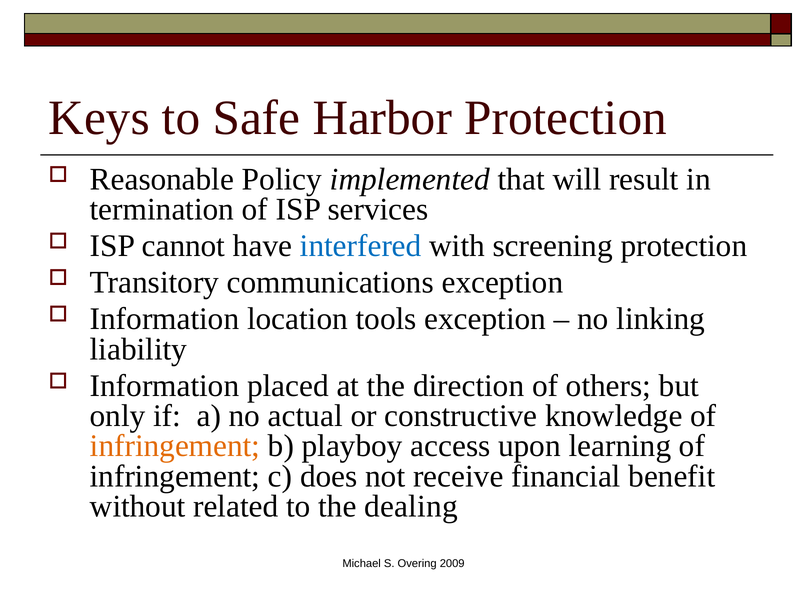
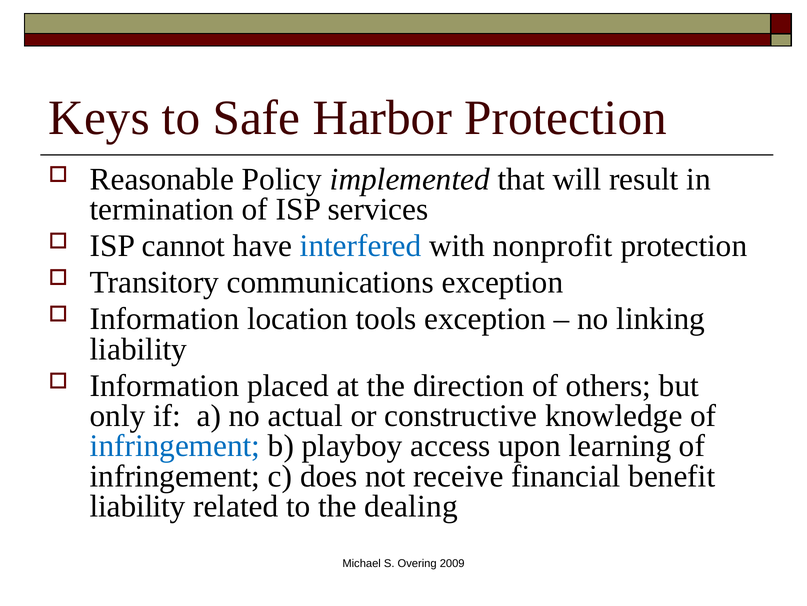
screening: screening -> nonprofit
infringement at (175, 446) colour: orange -> blue
without at (138, 506): without -> liability
